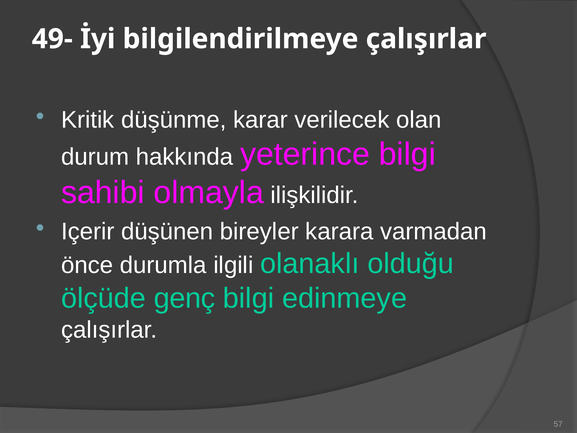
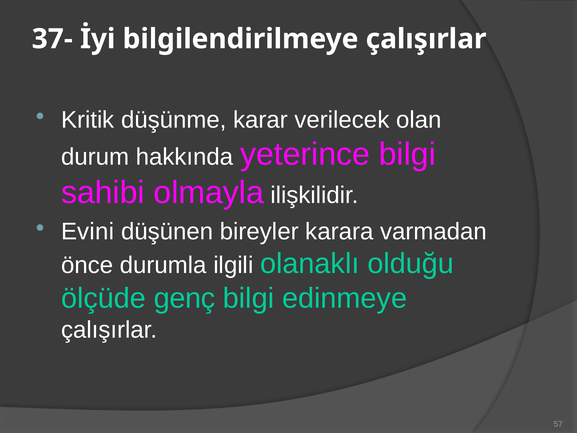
49-: 49- -> 37-
Içerir: Içerir -> Evini
